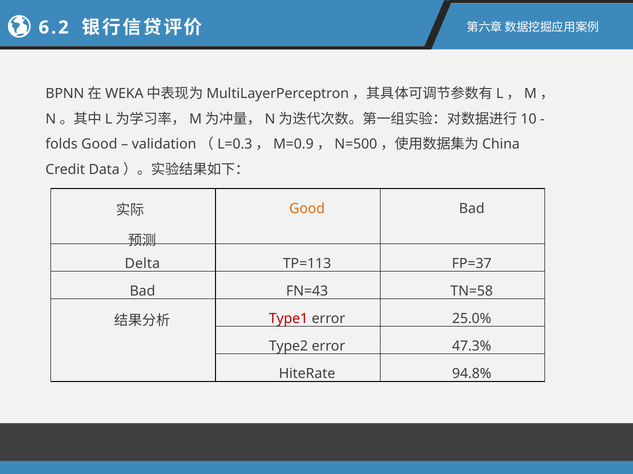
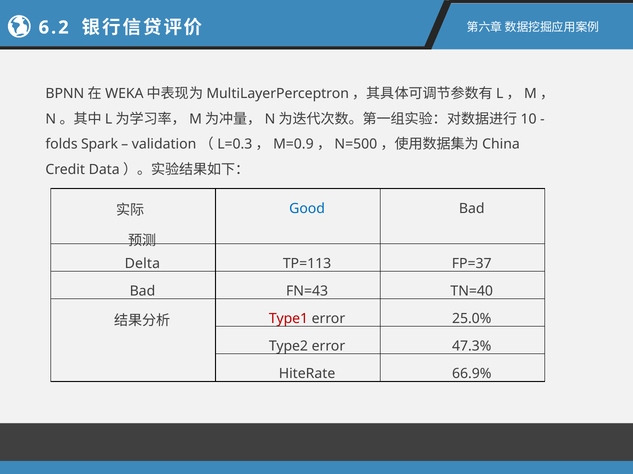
folds Good: Good -> Spark
Good at (307, 209) colour: orange -> blue
TN=58: TN=58 -> TN=40
94.8%: 94.8% -> 66.9%
